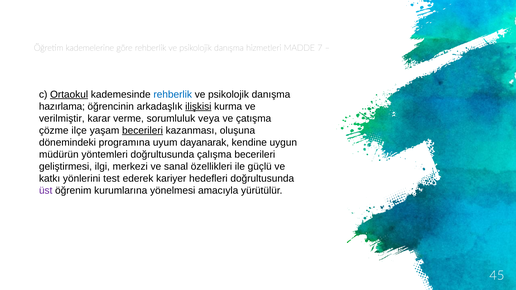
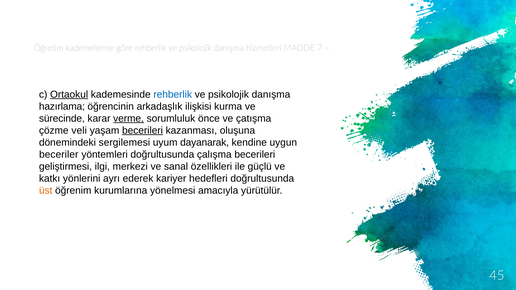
ilişkisi underline: present -> none
verilmiştir: verilmiştir -> sürecinde
verme underline: none -> present
veya: veya -> önce
ilçe: ilçe -> veli
programına: programına -> sergilemesi
müdürün: müdürün -> beceriler
test: test -> ayrı
üst colour: purple -> orange
